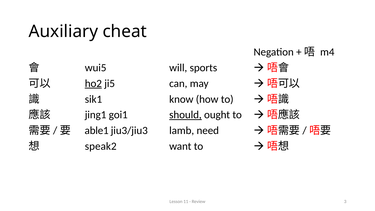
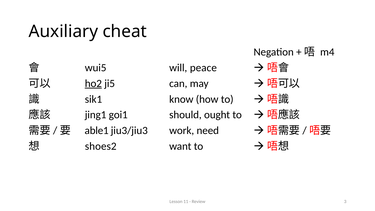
sports: sports -> peace
should underline: present -> none
lamb: lamb -> work
speak2: speak2 -> shoes2
